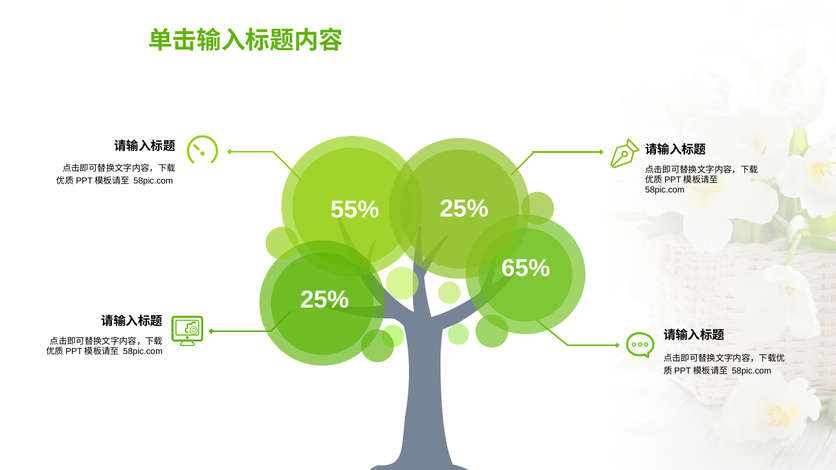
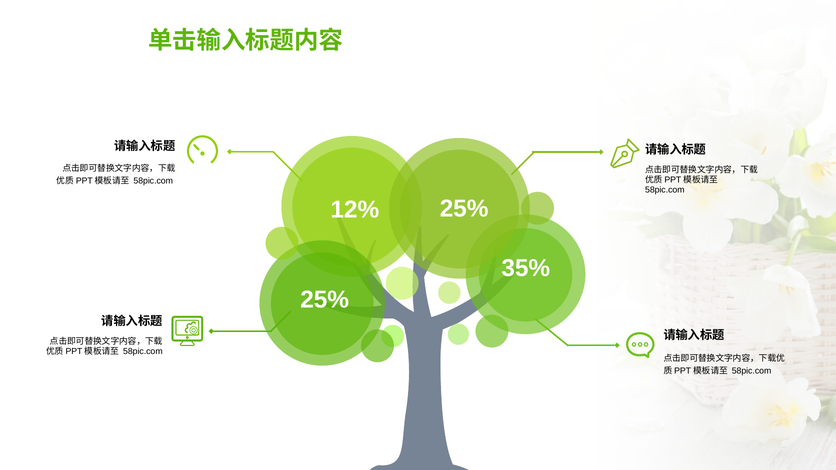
55%: 55% -> 12%
65%: 65% -> 35%
